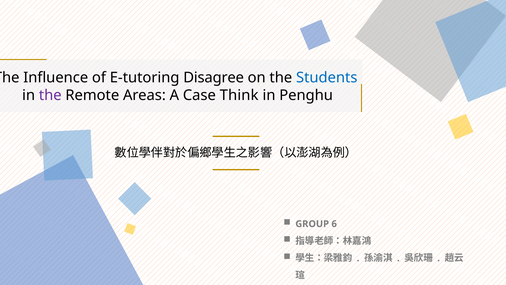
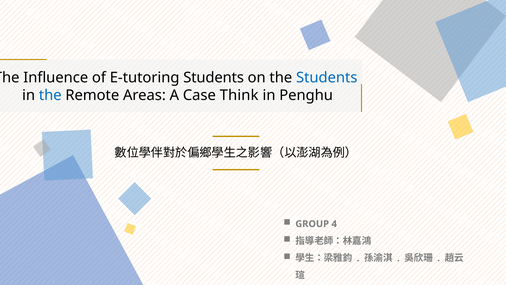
E-tutoring Disagree: Disagree -> Students
the at (50, 95) colour: purple -> blue
6: 6 -> 4
